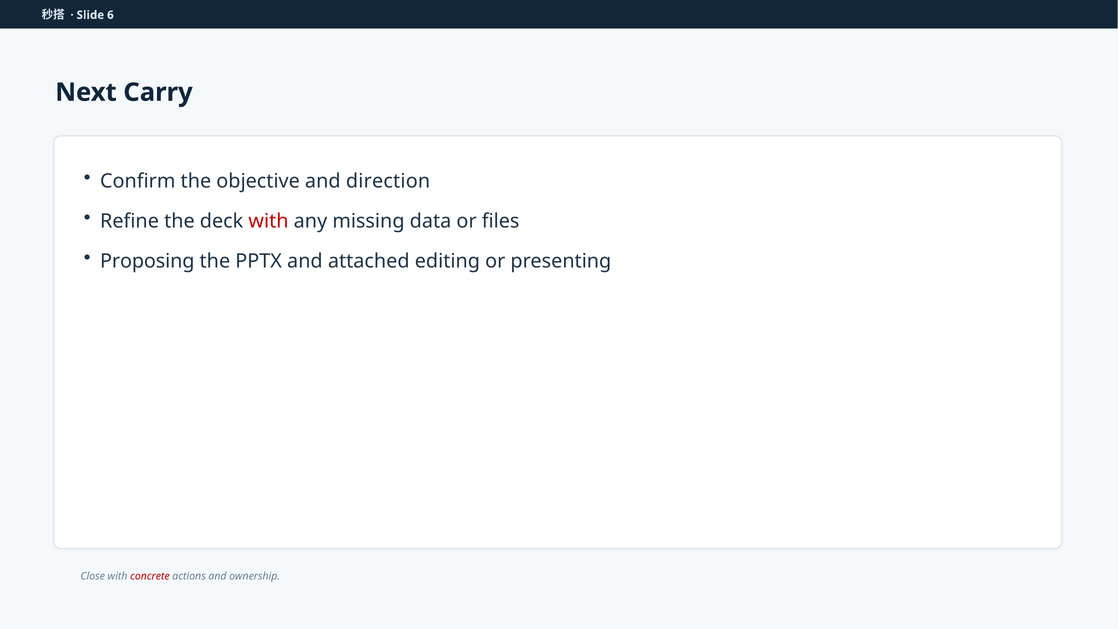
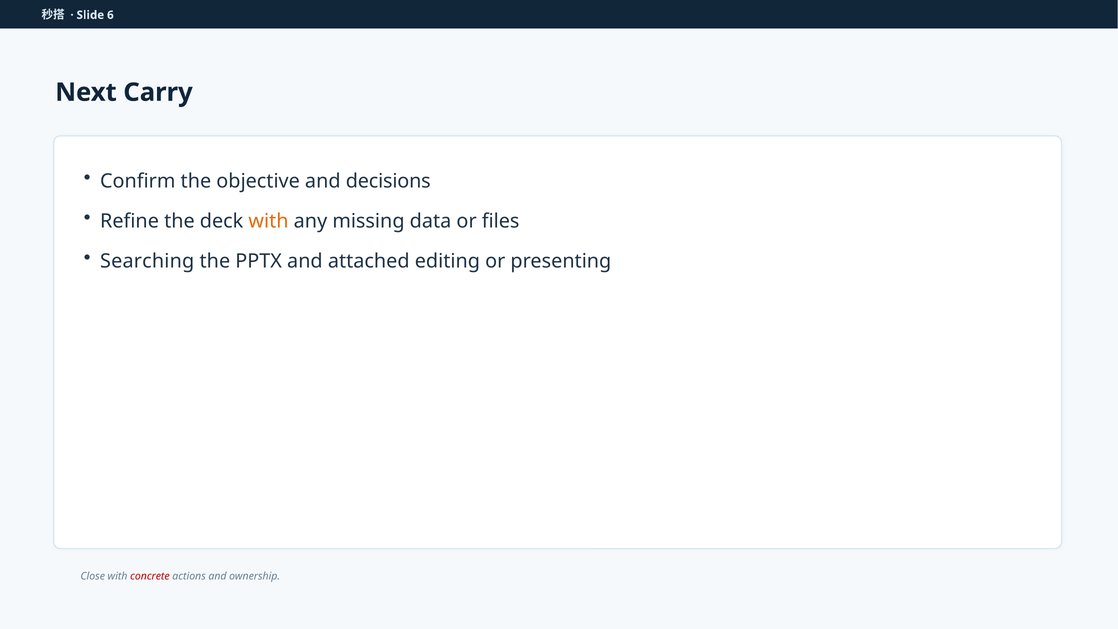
direction: direction -> decisions
with at (269, 221) colour: red -> orange
Proposing: Proposing -> Searching
